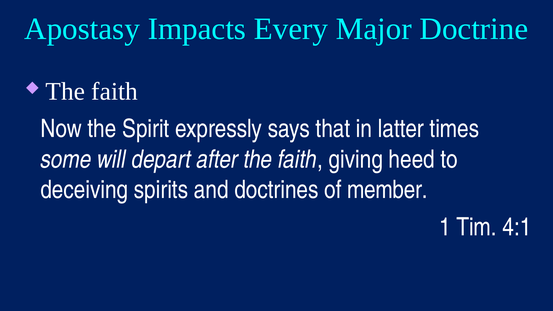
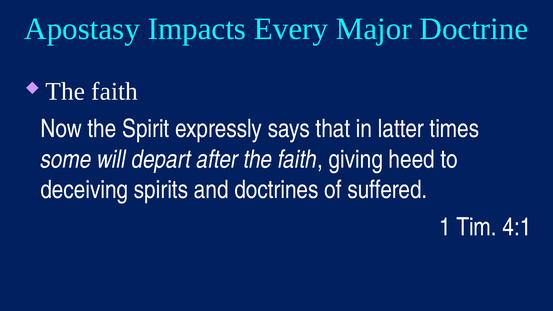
member: member -> suffered
